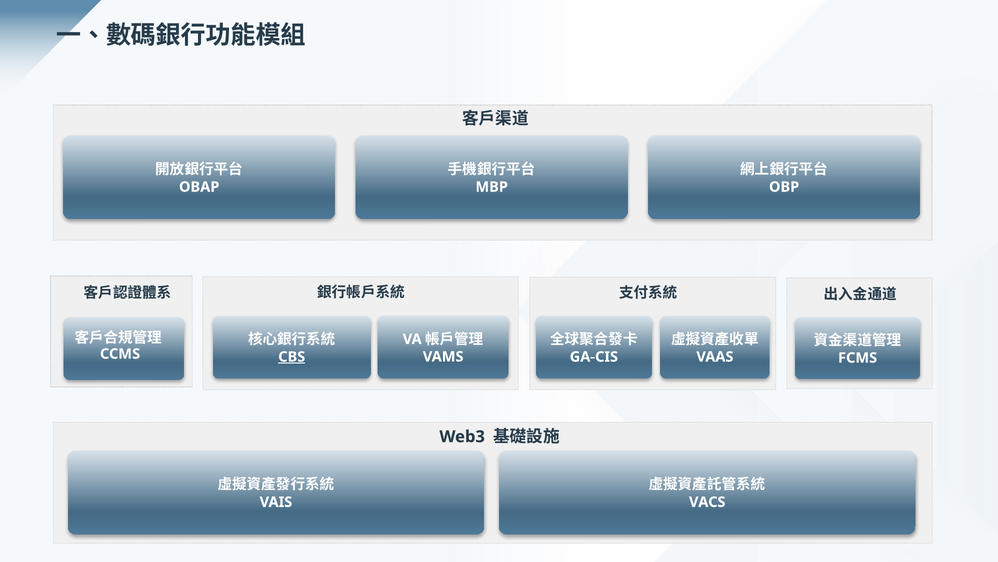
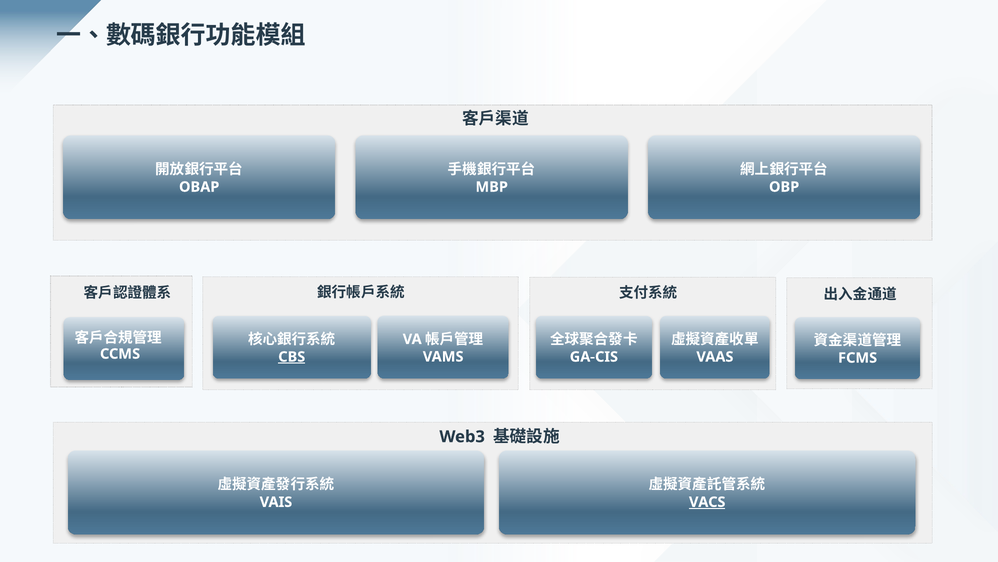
VACS underline: none -> present
